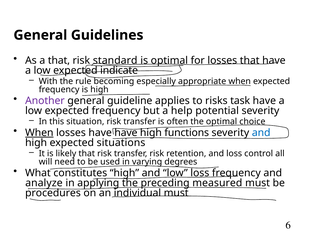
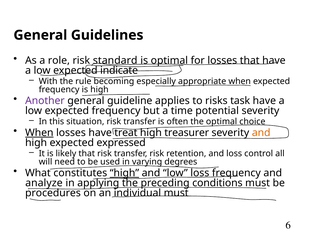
a that: that -> role
help: help -> time
have have: have -> treat
functions: functions -> treasurer
and at (261, 133) colour: blue -> orange
situations: situations -> expressed
high at (124, 173) underline: none -> present
measured: measured -> conditions
